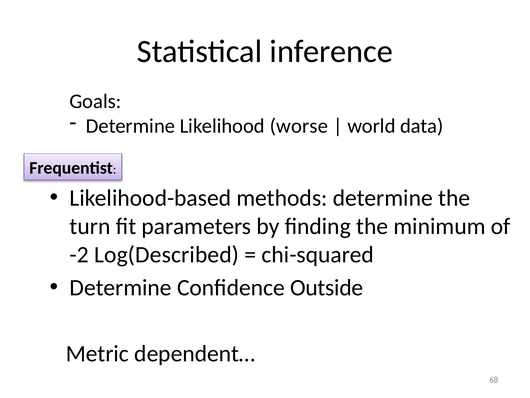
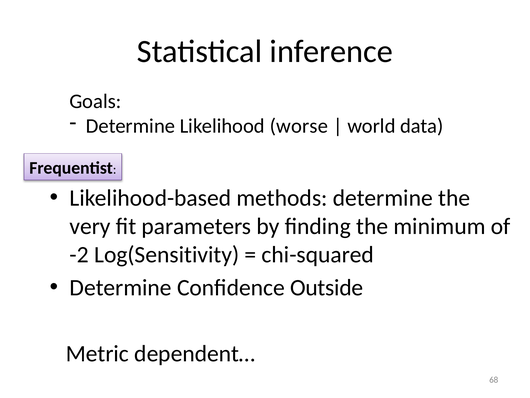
turn: turn -> very
Log(Described: Log(Described -> Log(Sensitivity
